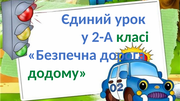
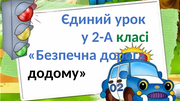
додому colour: green -> black
